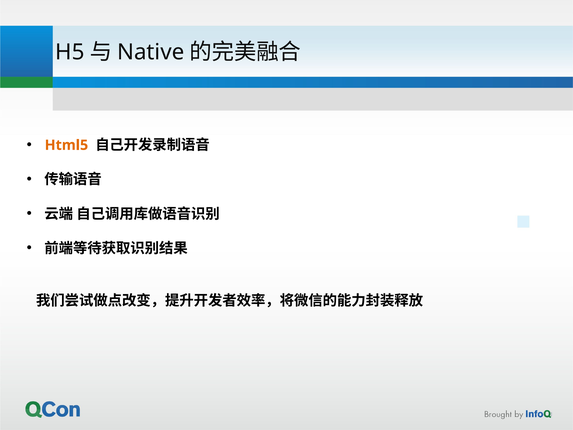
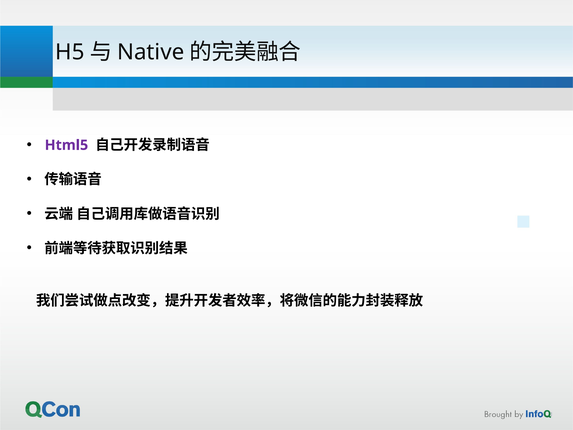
Html5 colour: orange -> purple
